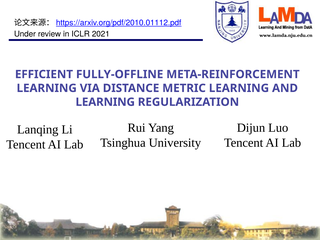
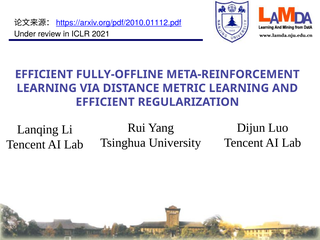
LEARNING at (105, 102): LEARNING -> EFFICIENT
